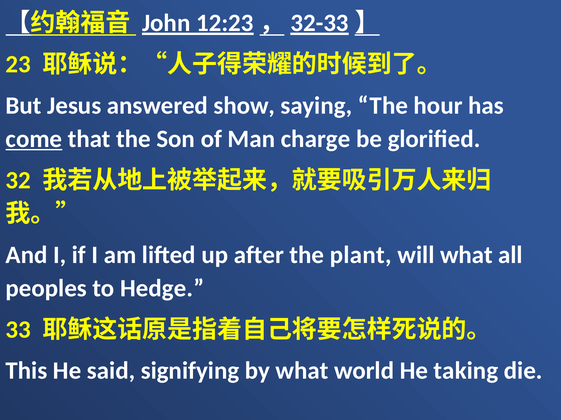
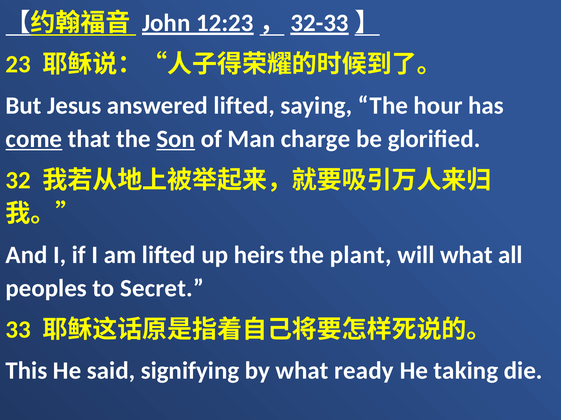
answered show: show -> lifted
Son underline: none -> present
after: after -> heirs
Hedge: Hedge -> Secret
world: world -> ready
